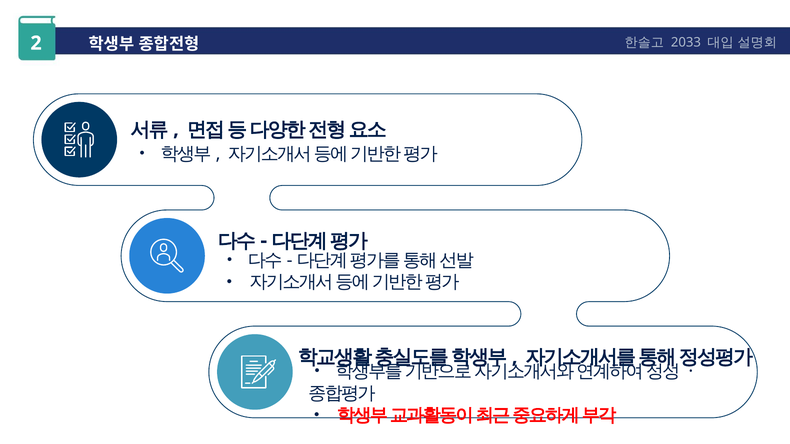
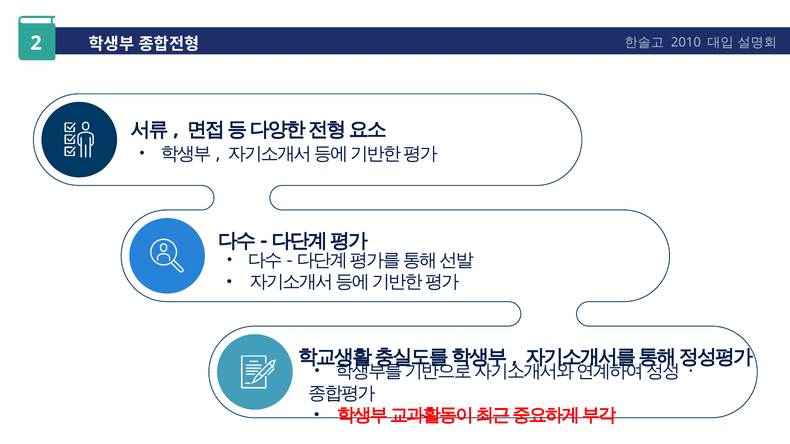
2033: 2033 -> 2010
